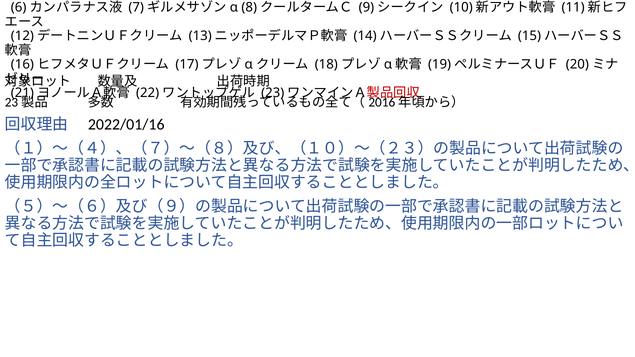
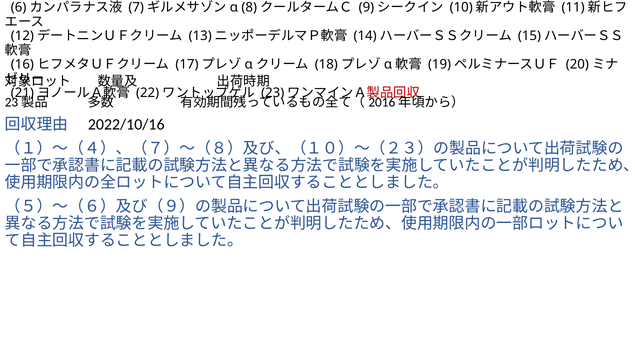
2022/01/16: 2022/01/16 -> 2022/10/16
